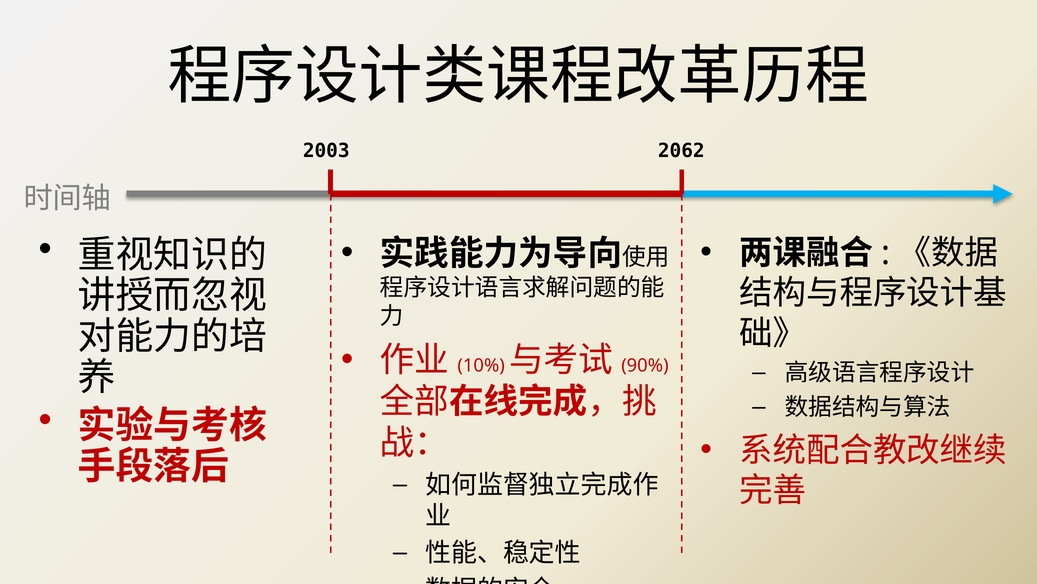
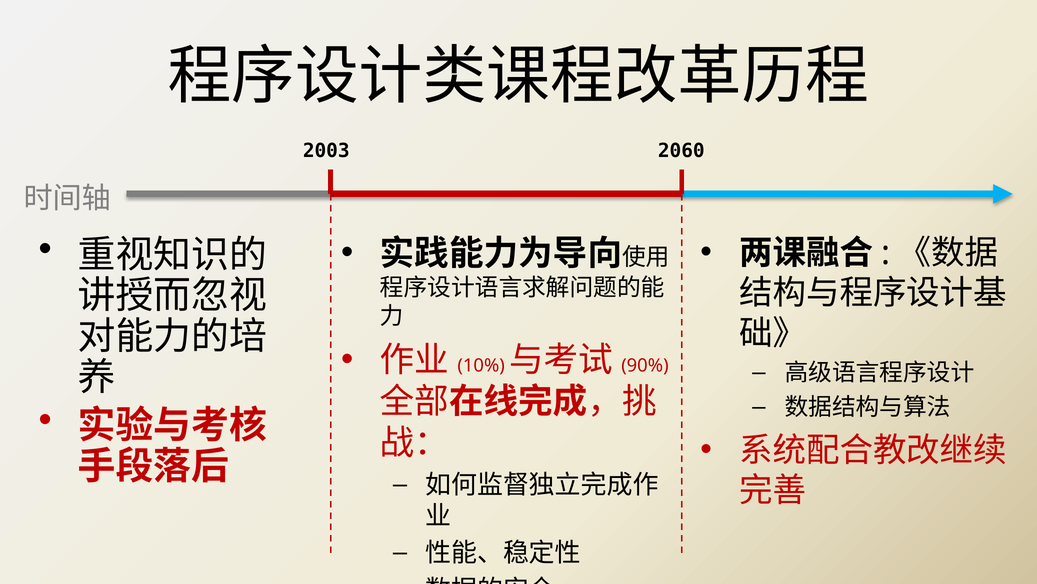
2062: 2062 -> 2060
